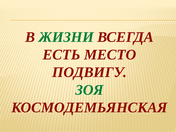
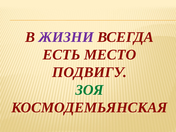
ЖИЗНИ colour: green -> purple
